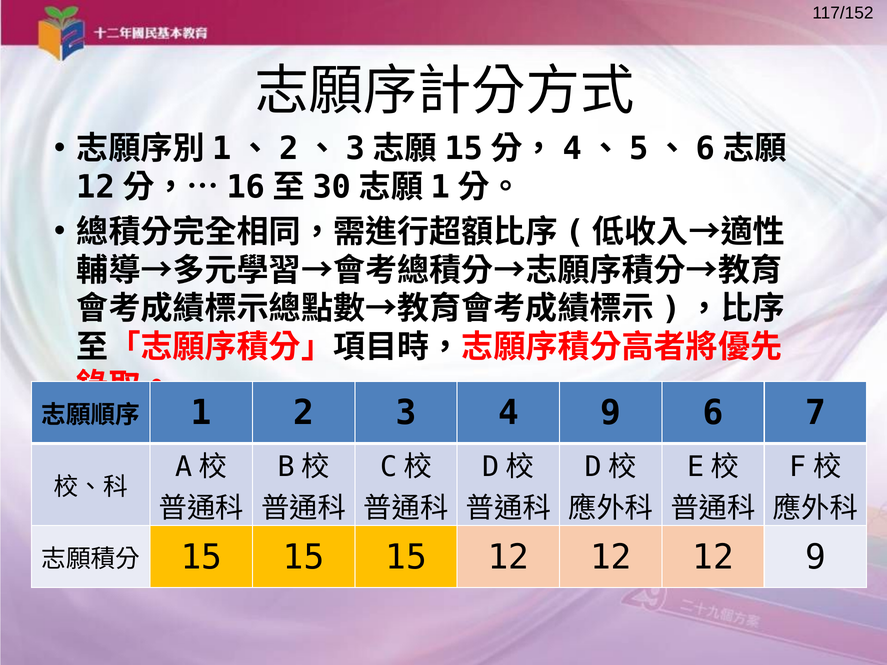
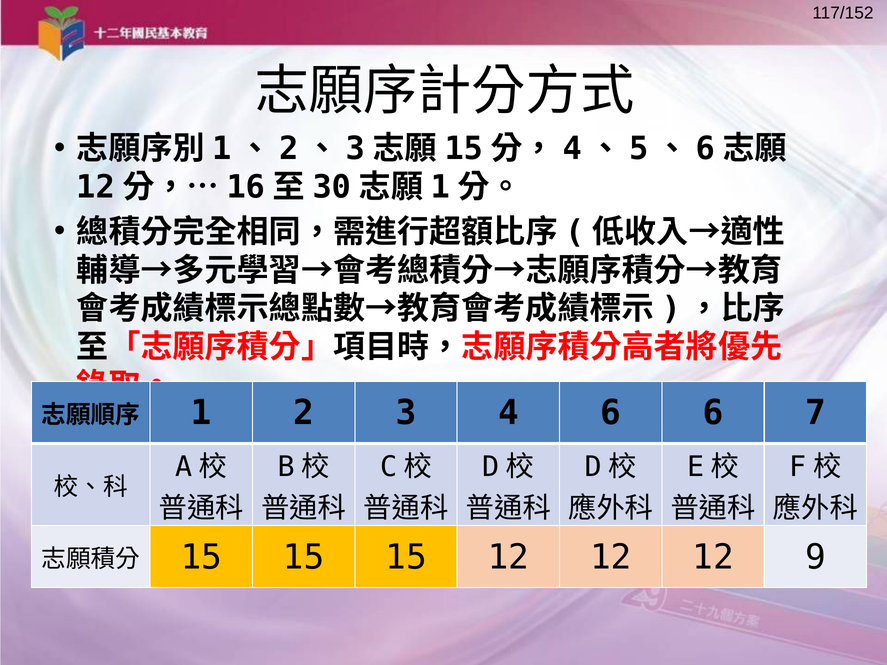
4 9: 9 -> 6
